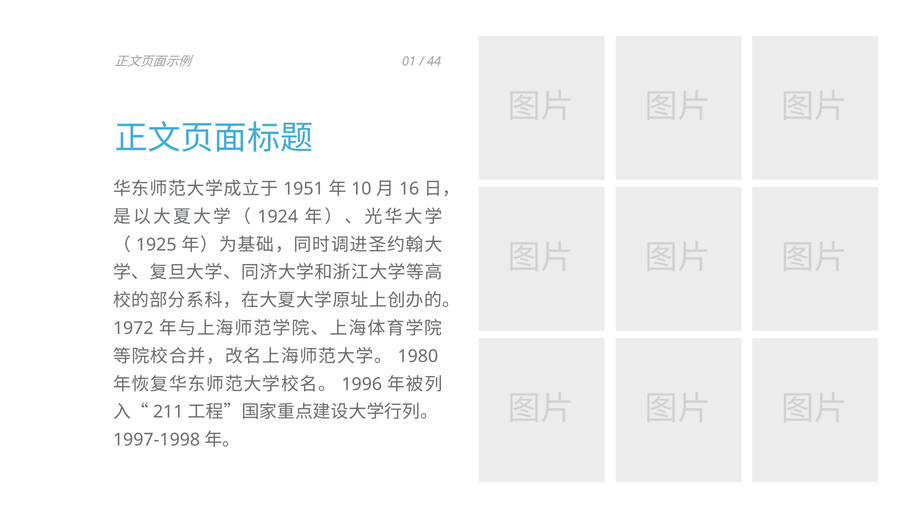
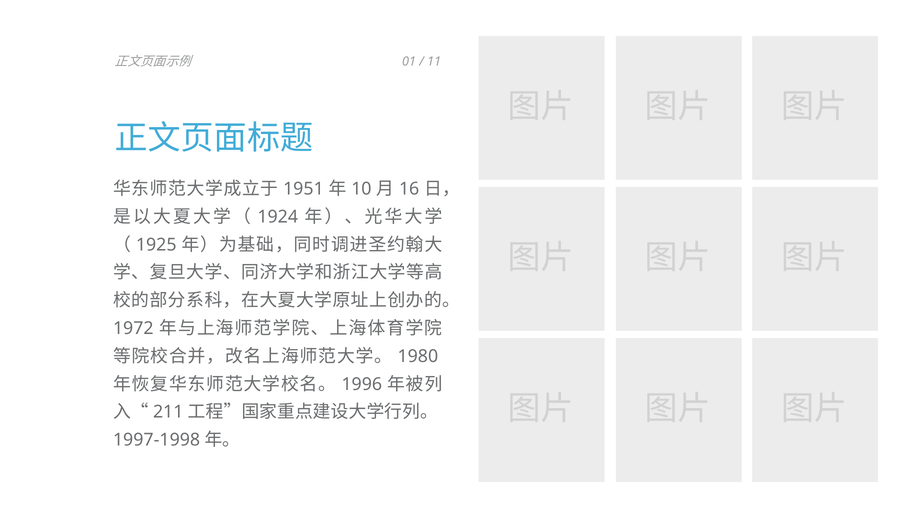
44: 44 -> 11
